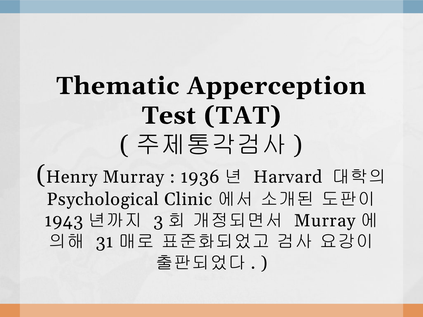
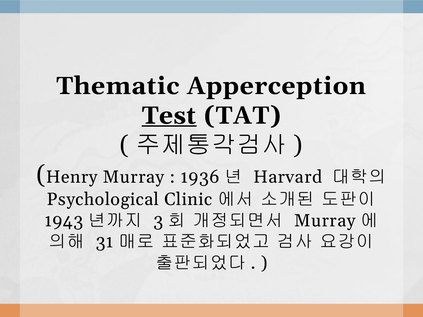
Test underline: none -> present
